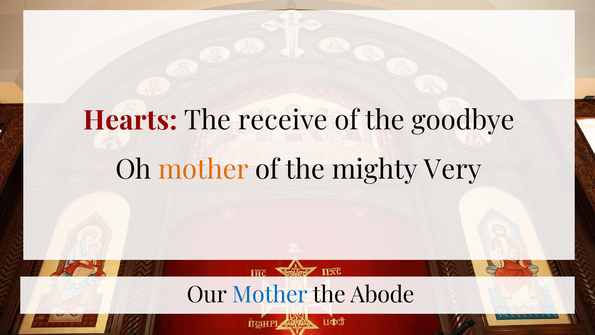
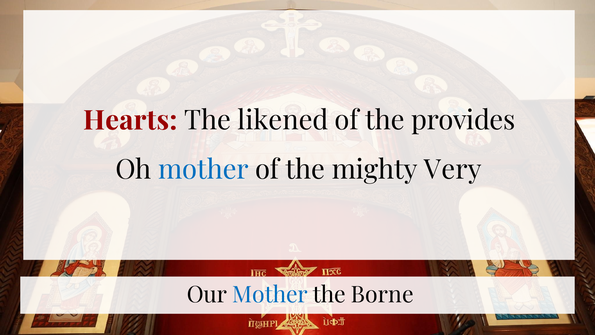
receive: receive -> likened
goodbye: goodbye -> provides
mother at (203, 170) colour: orange -> blue
Abode: Abode -> Borne
